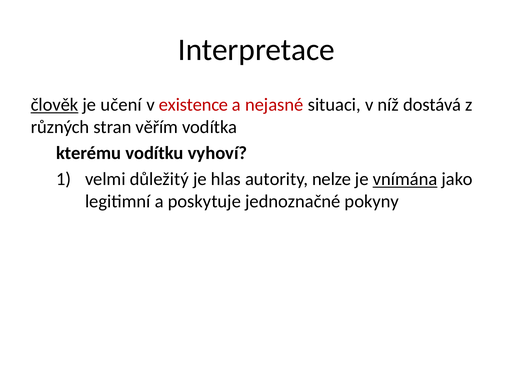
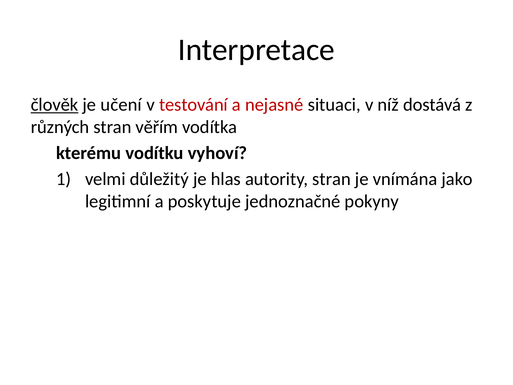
existence: existence -> testování
autority nelze: nelze -> stran
vnímána underline: present -> none
